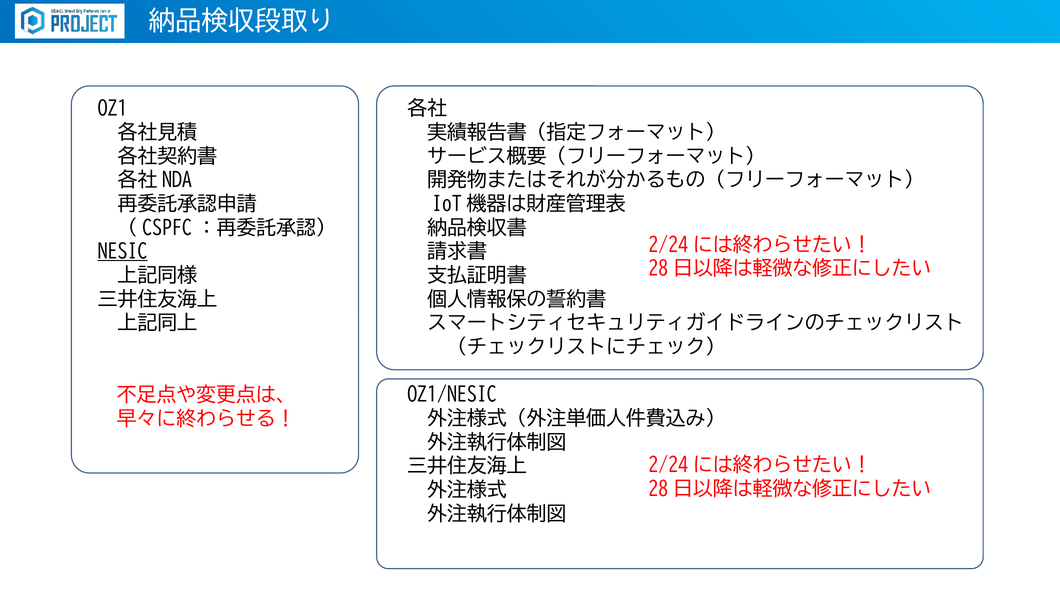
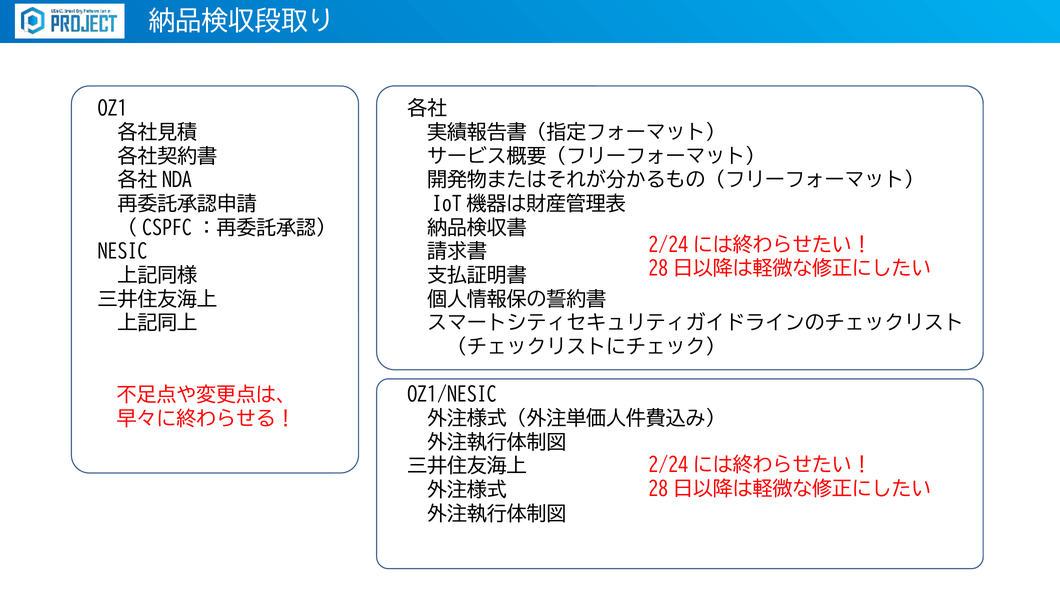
NESIC underline: present -> none
